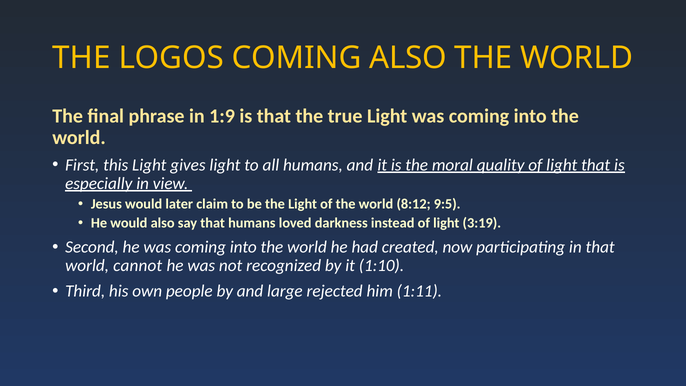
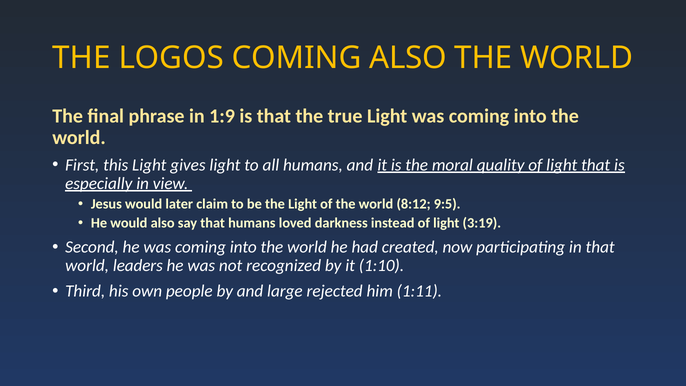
cannot: cannot -> leaders
